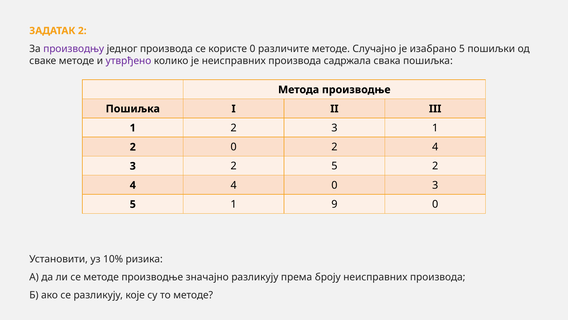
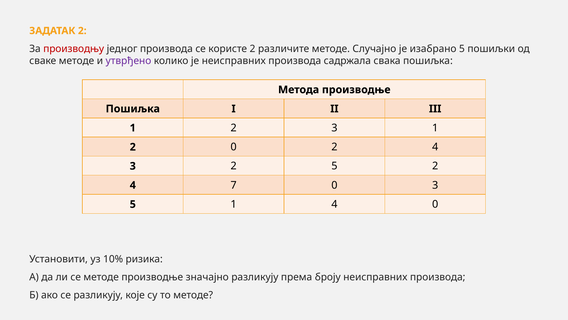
производњу colour: purple -> red
користе 0: 0 -> 2
4 4: 4 -> 7
1 9: 9 -> 4
